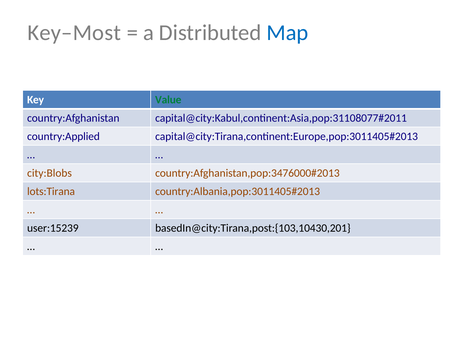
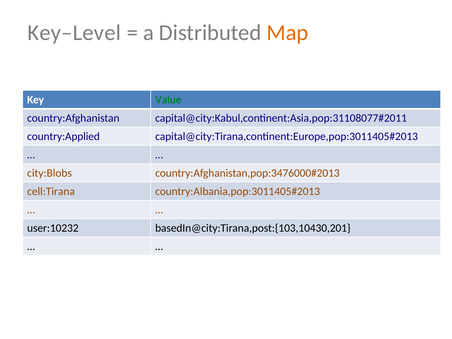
Key–Most: Key–Most -> Key–Level
Map colour: blue -> orange
lots:Tirana: lots:Tirana -> cell:Tirana
user:15239: user:15239 -> user:10232
